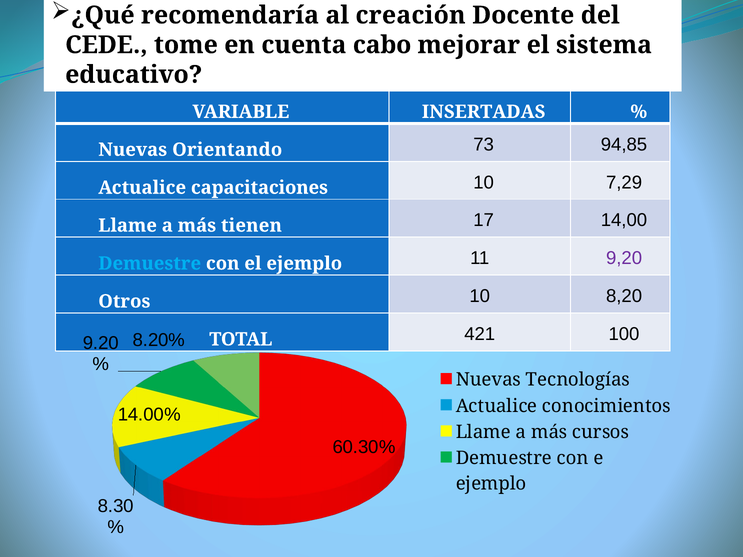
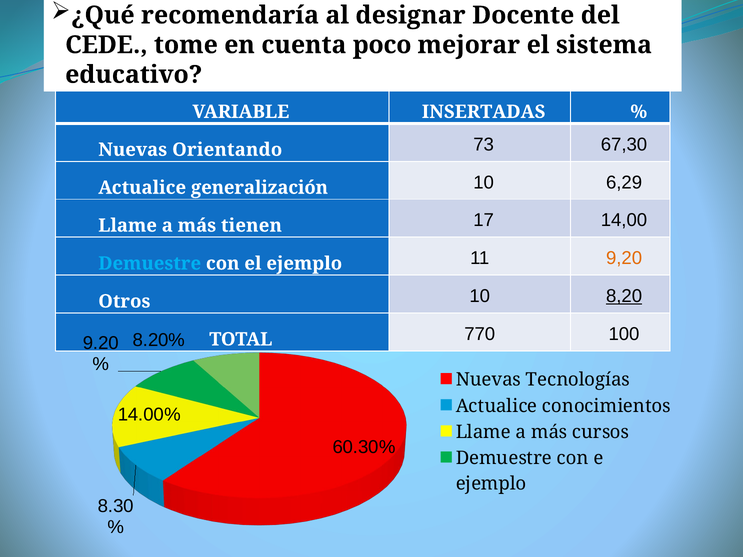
creación: creación -> designar
cabo: cabo -> poco
94,85: 94,85 -> 67,30
capacitaciones: capacitaciones -> generalización
7,29: 7,29 -> 6,29
9,20 colour: purple -> orange
8,20 underline: none -> present
421: 421 -> 770
